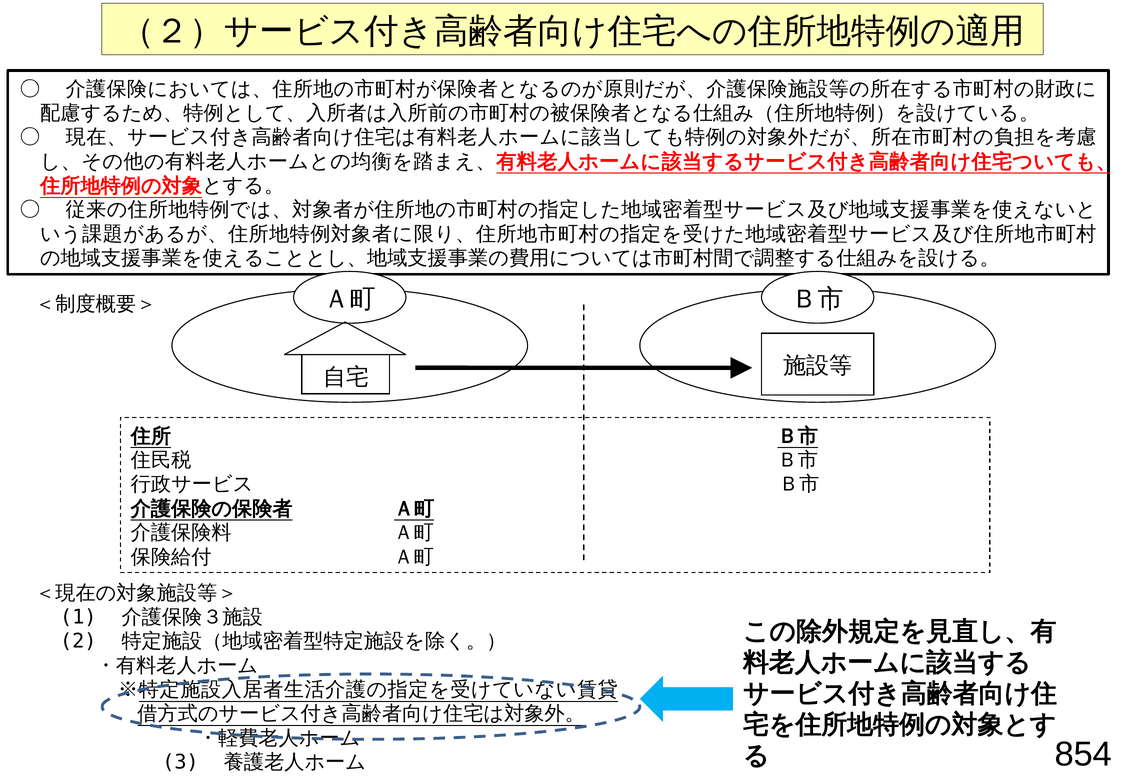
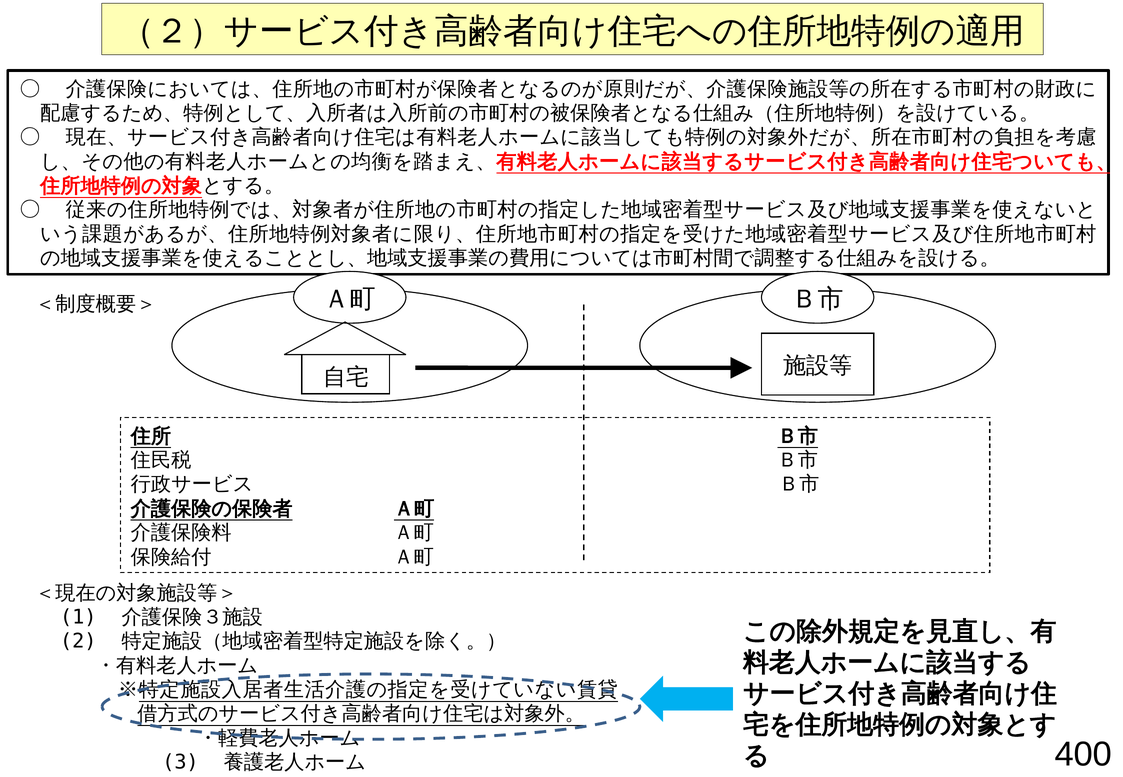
854: 854 -> 400
